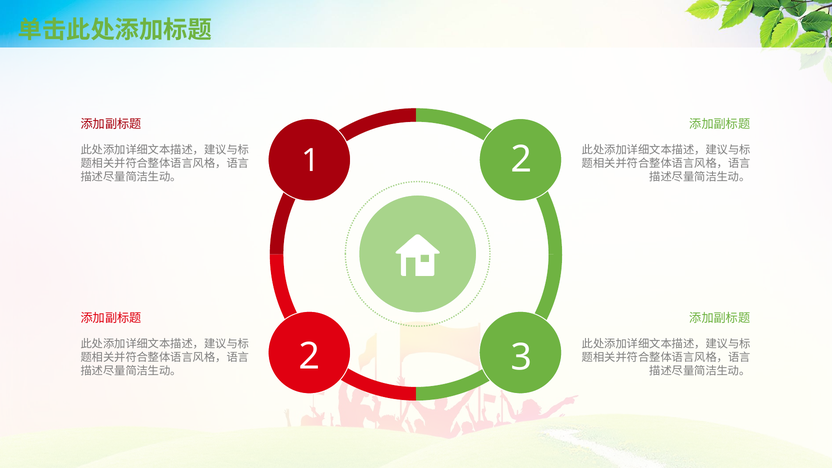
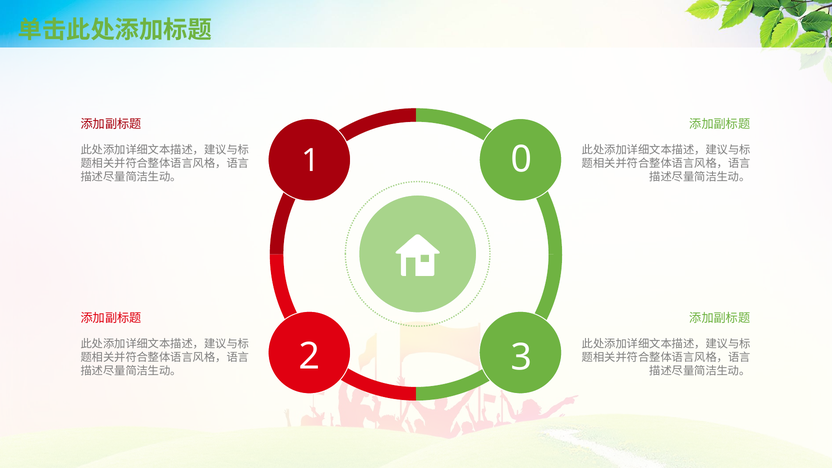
1 2: 2 -> 0
